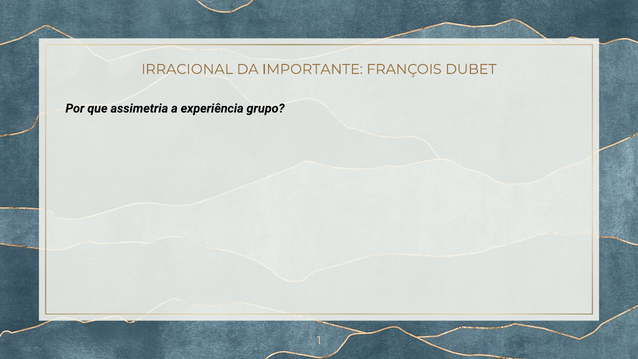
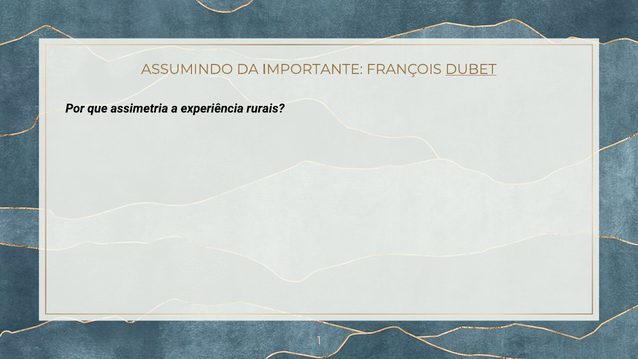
IRRACIONAL: IRRACIONAL -> ASSUMINDO
DUBET underline: none -> present
grupo: grupo -> rurais
